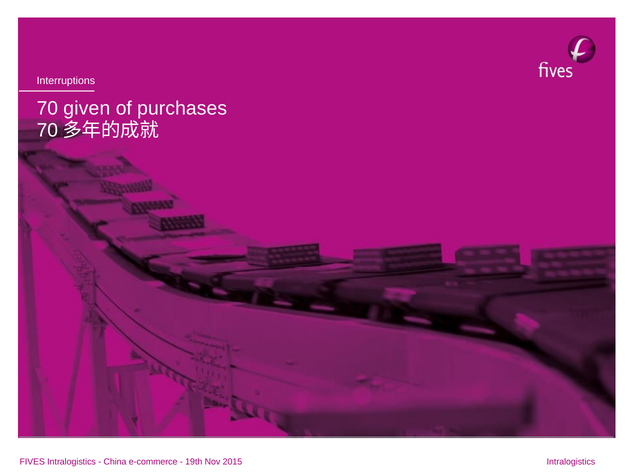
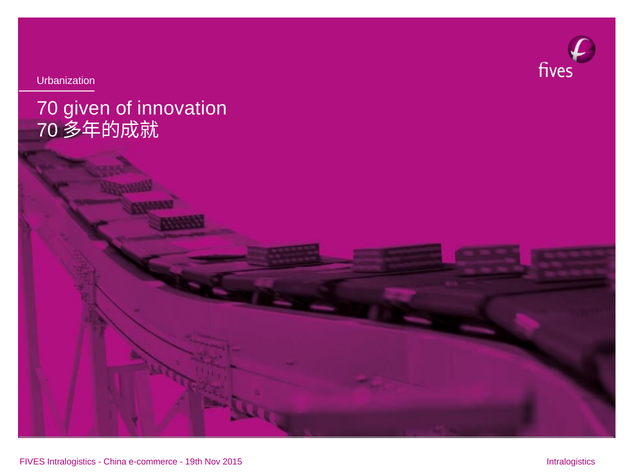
Interruptions: Interruptions -> Urbanization
purchases: purchases -> innovation
